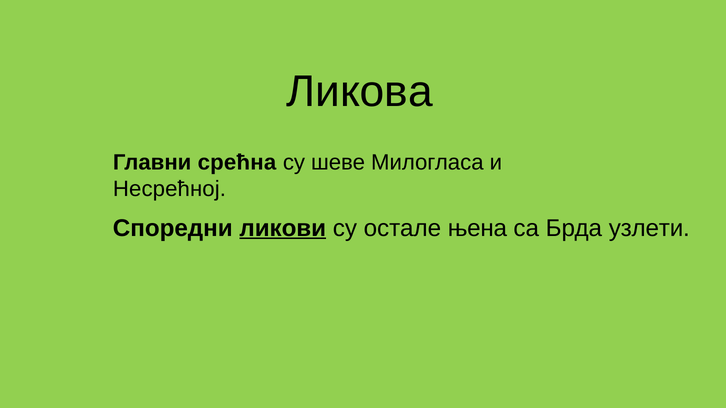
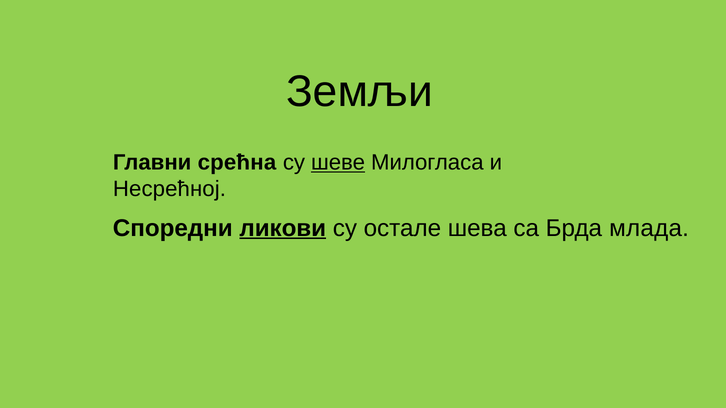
Ликова: Ликова -> Земљи
шеве underline: none -> present
њена: њена -> шева
узлети: узлети -> млада
